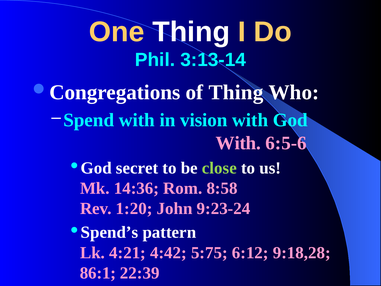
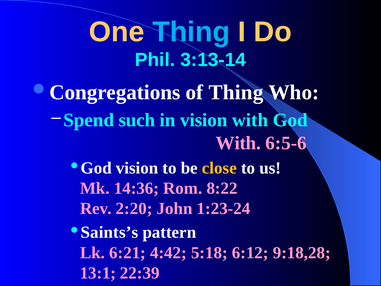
Thing at (191, 32) colour: white -> light blue
Spend with: with -> such
God secret: secret -> vision
close colour: light green -> yellow
8:58: 8:58 -> 8:22
1:20: 1:20 -> 2:20
9:23-24: 9:23-24 -> 1:23-24
Spend’s: Spend’s -> Saints’s
4:21: 4:21 -> 6:21
5:75: 5:75 -> 5:18
86:1: 86:1 -> 13:1
